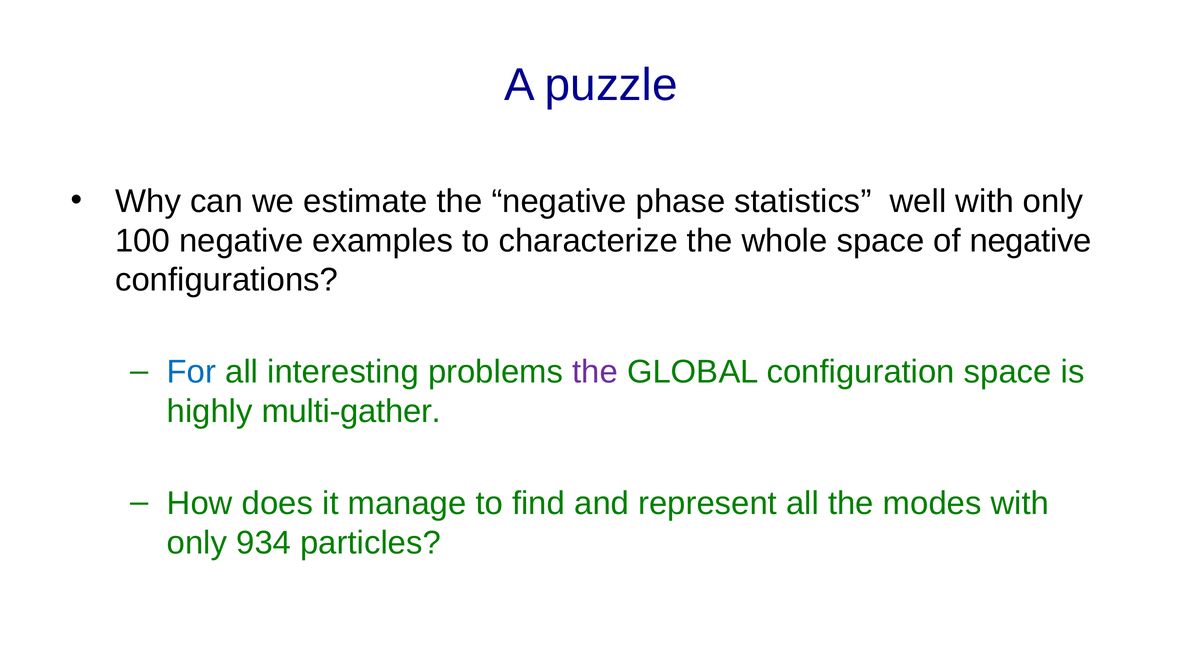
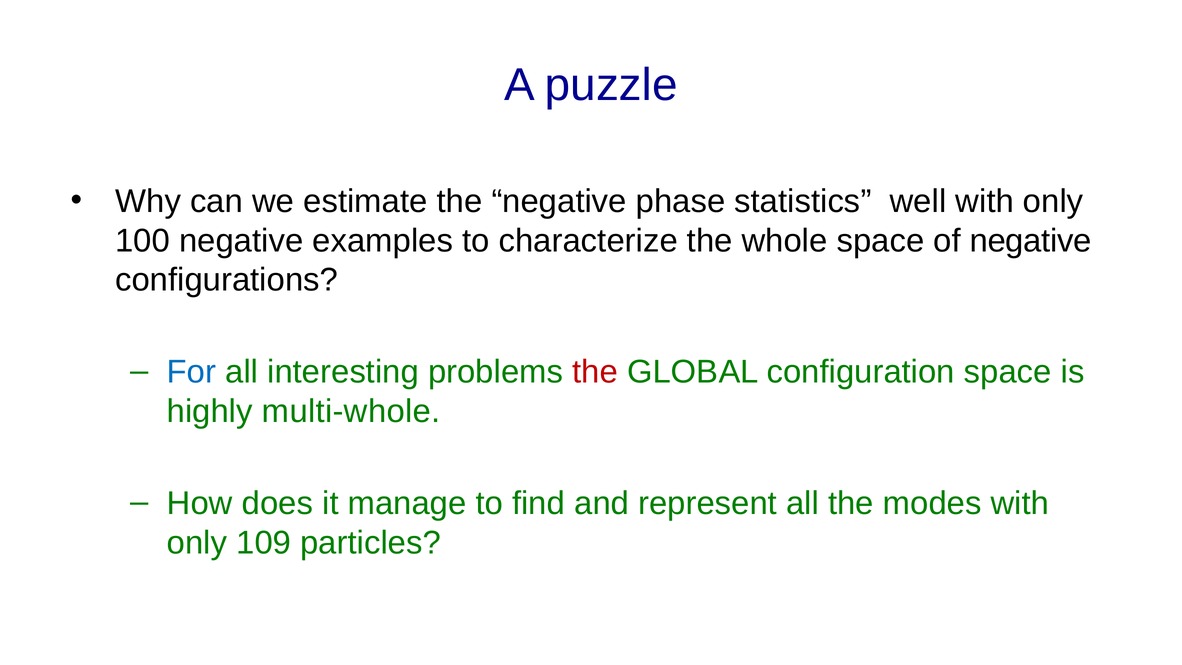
the at (595, 372) colour: purple -> red
multi-gather: multi-gather -> multi-whole
934: 934 -> 109
